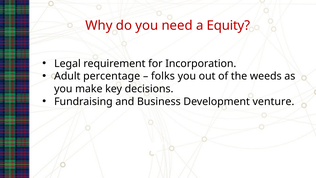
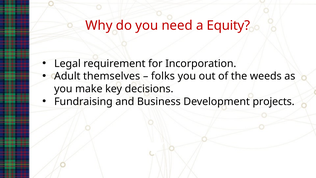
percentage: percentage -> themselves
venture: venture -> projects
